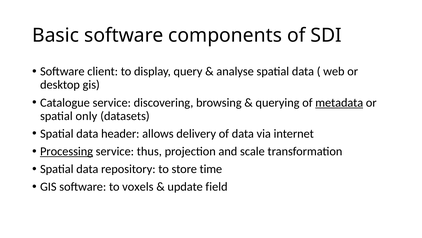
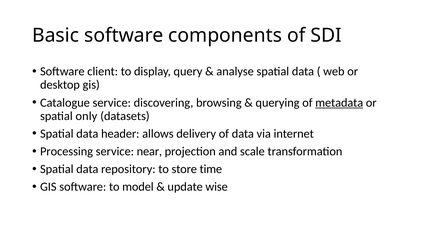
Processing underline: present -> none
thus: thus -> near
voxels: voxels -> model
field: field -> wise
